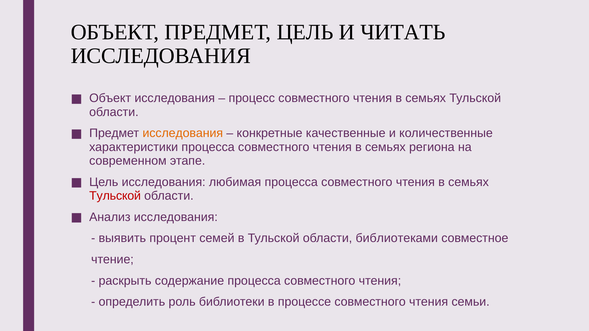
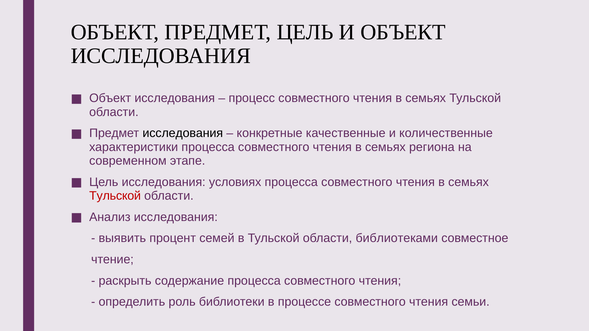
И ЧИТАТЬ: ЧИТАТЬ -> ОБЪЕКТ
исследования at (183, 133) colour: orange -> black
любимая: любимая -> условиях
